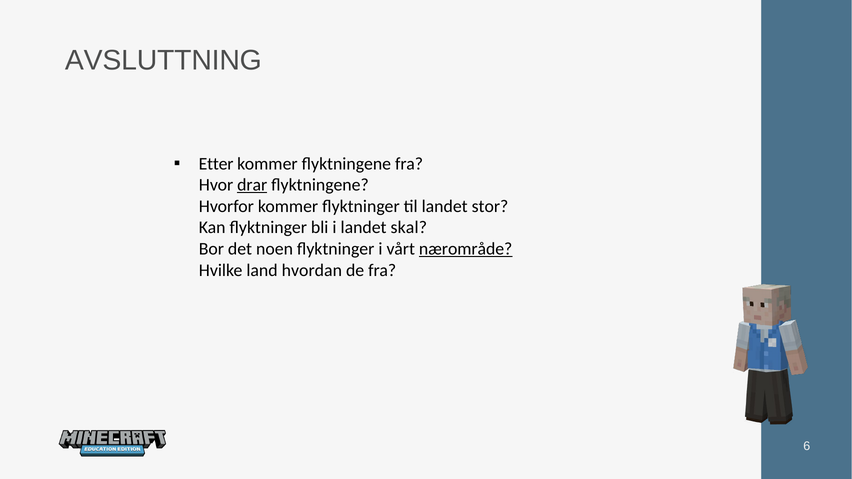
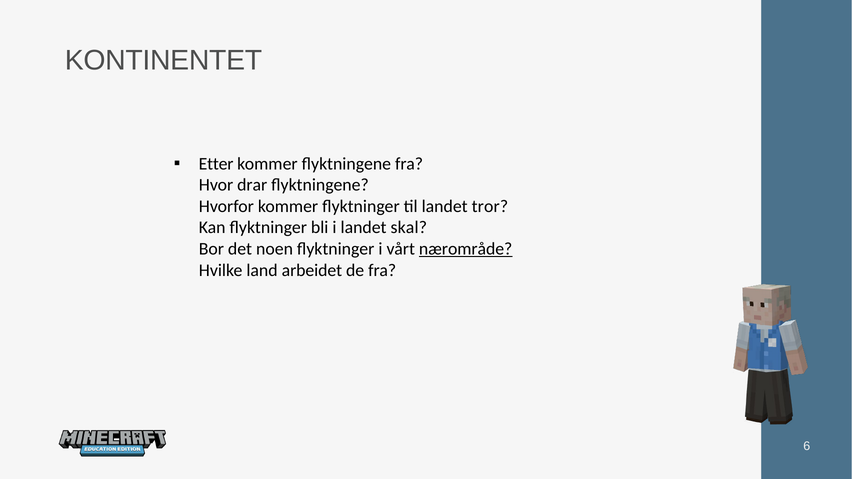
AVSLUTTNING: AVSLUTTNING -> KONTINENTET
drar underline: present -> none
stor: stor -> tror
hvordan: hvordan -> arbeidet
